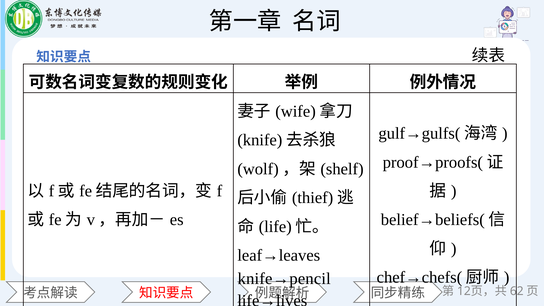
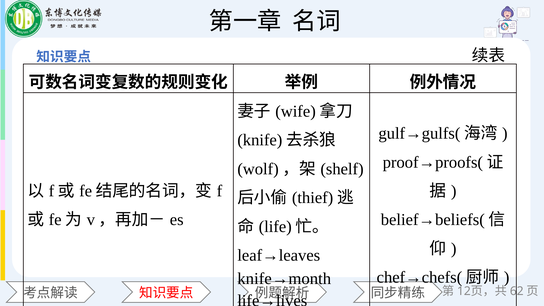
knife→pencil: knife→pencil -> knife→month
